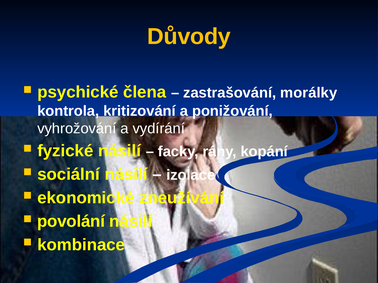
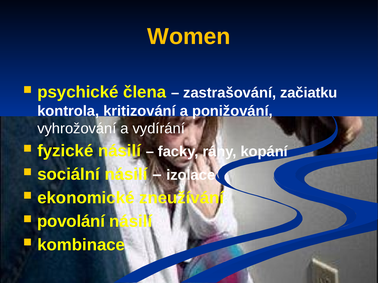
Důvody: Důvody -> Women
morálky: morálky -> začiatku
